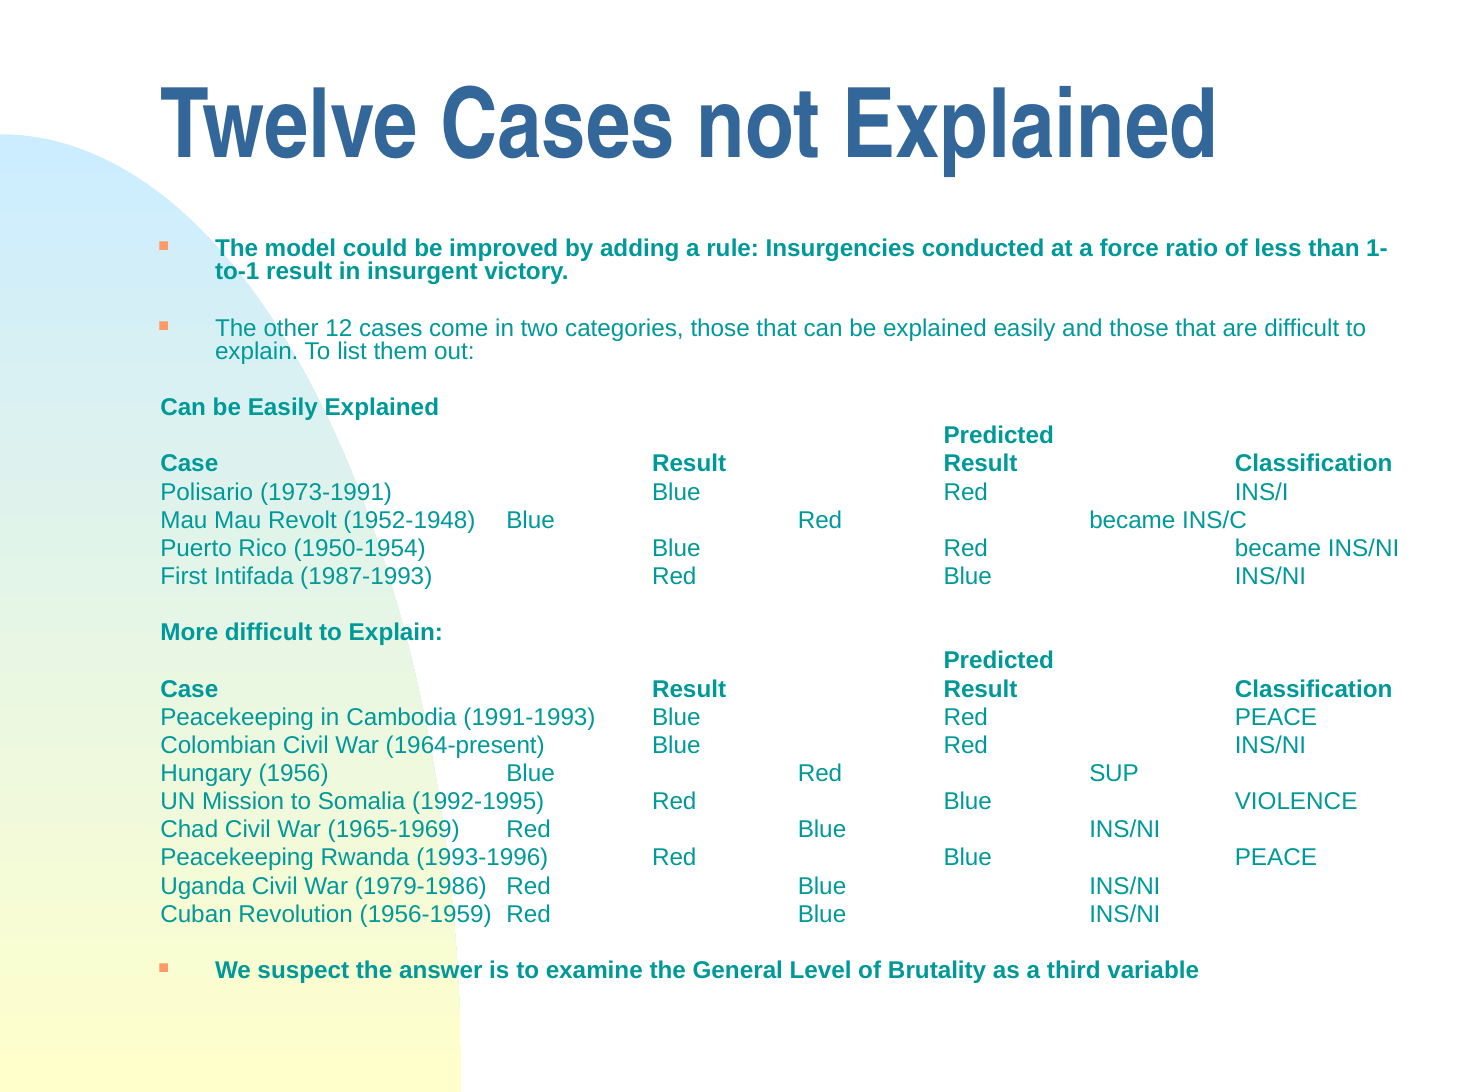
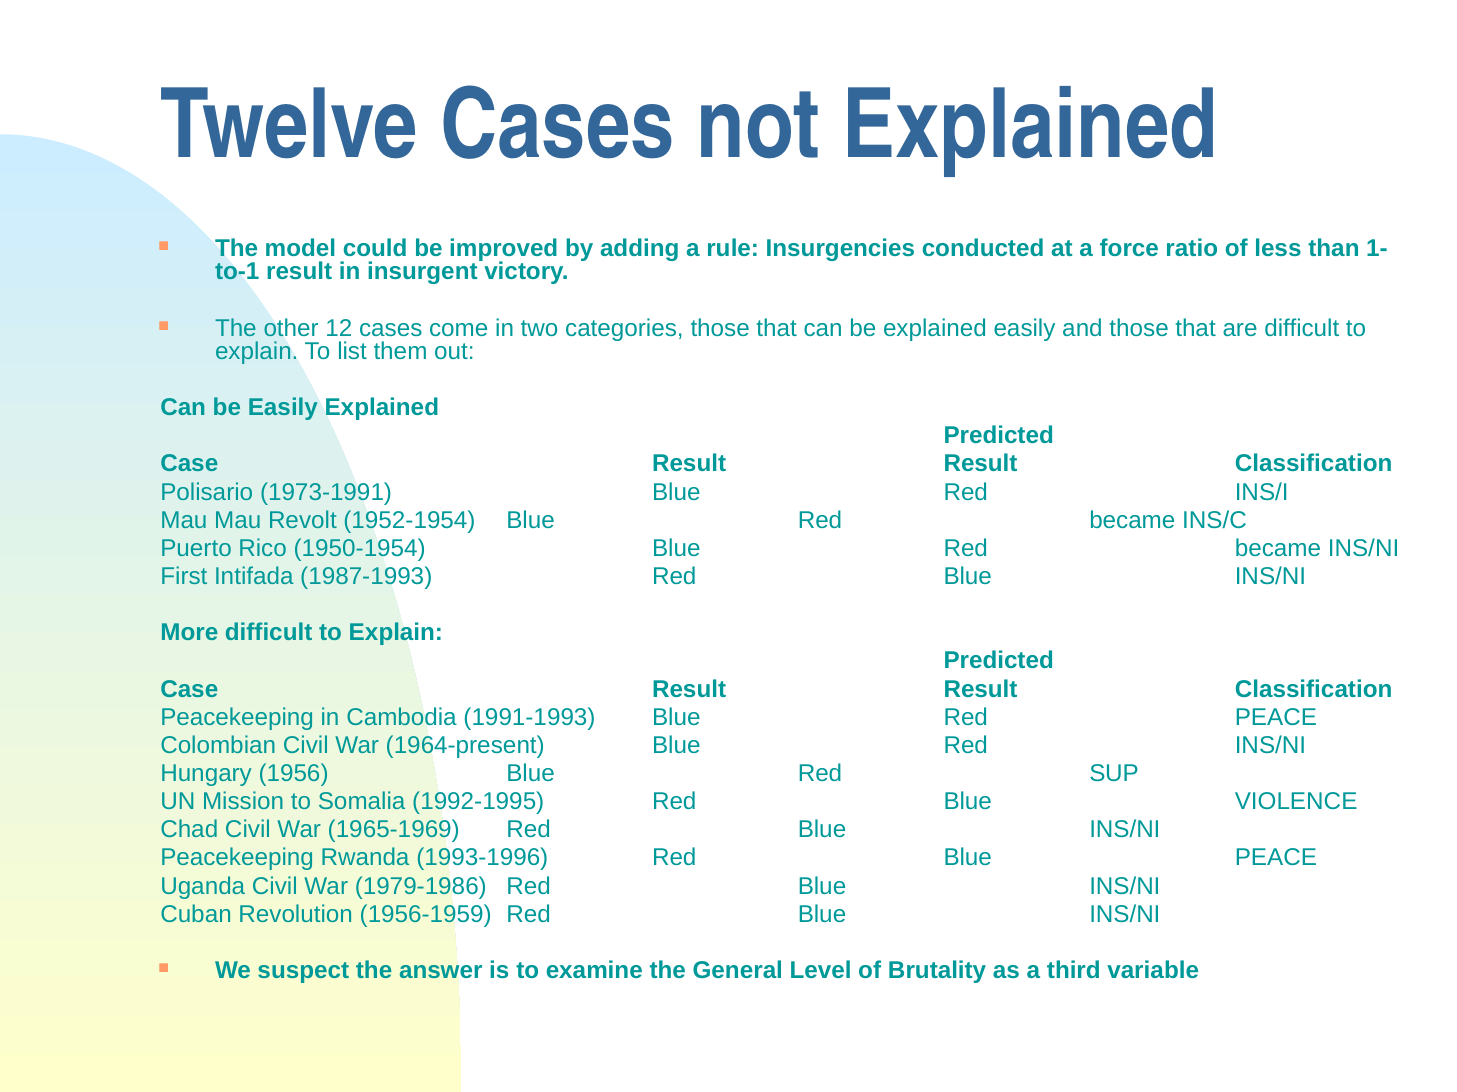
1952-1948: 1952-1948 -> 1952-1954
